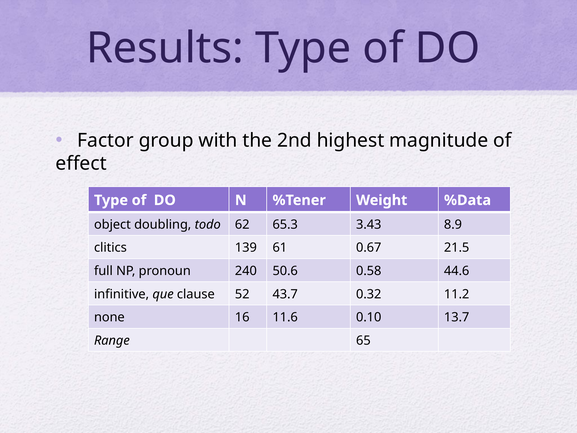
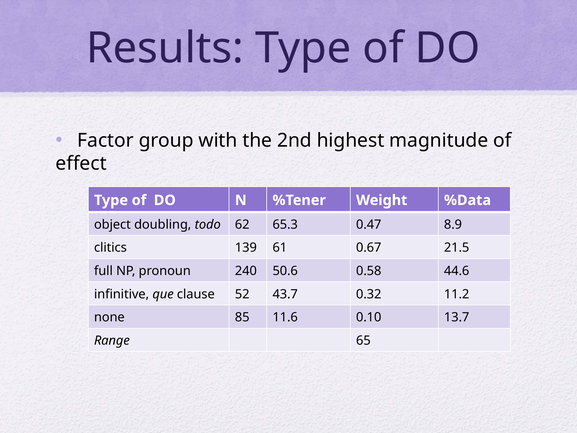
3.43: 3.43 -> 0.47
16: 16 -> 85
